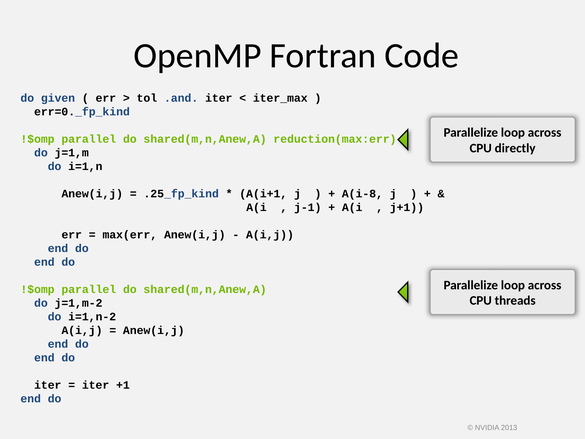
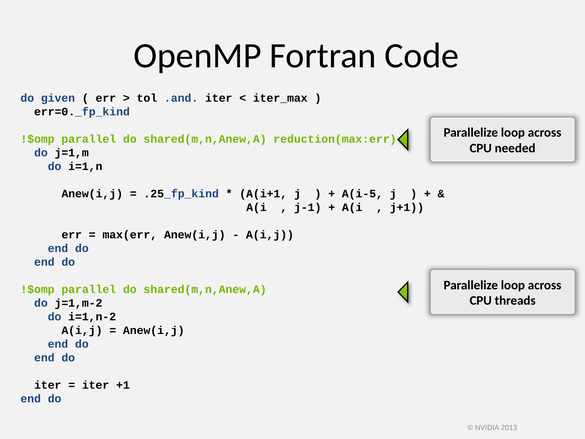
directly: directly -> needed
A(i-8: A(i-8 -> A(i-5
